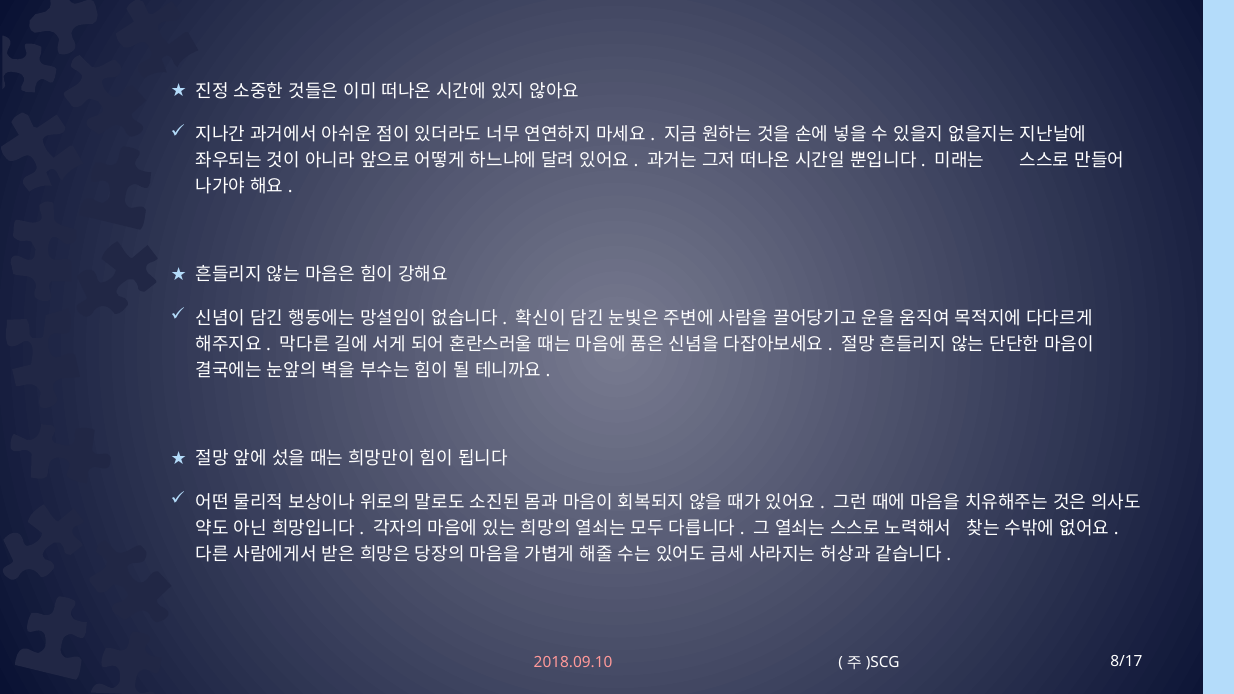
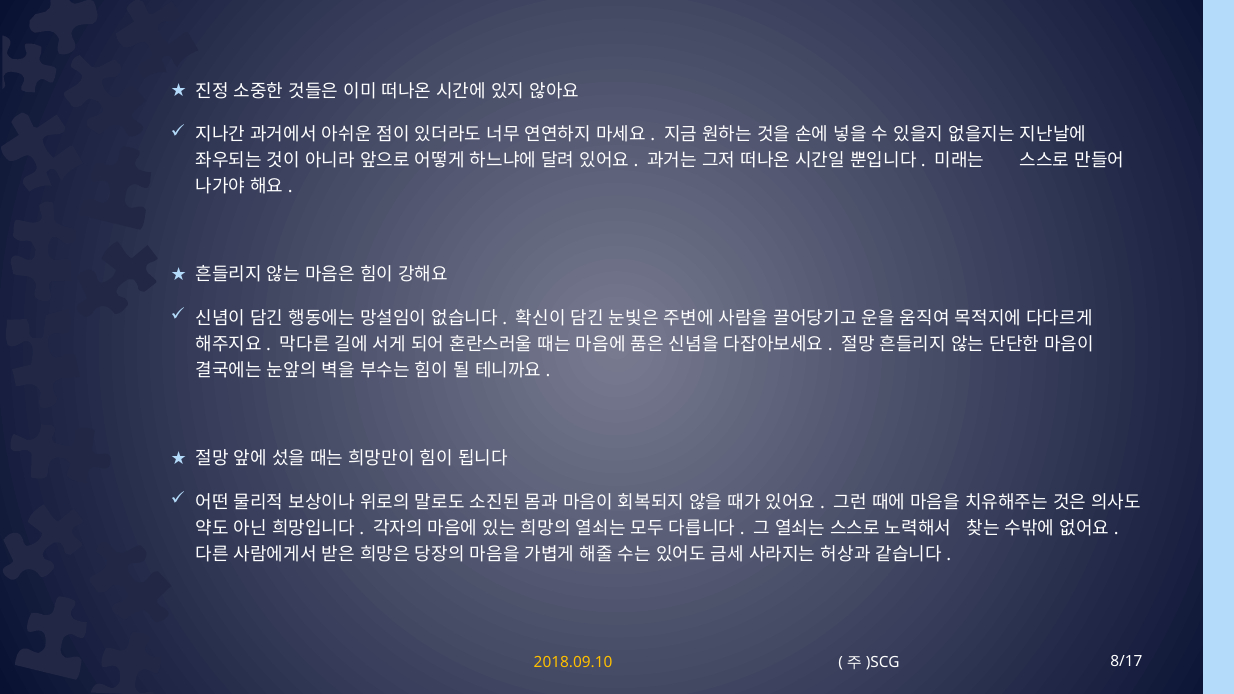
2018.09.10 colour: pink -> yellow
